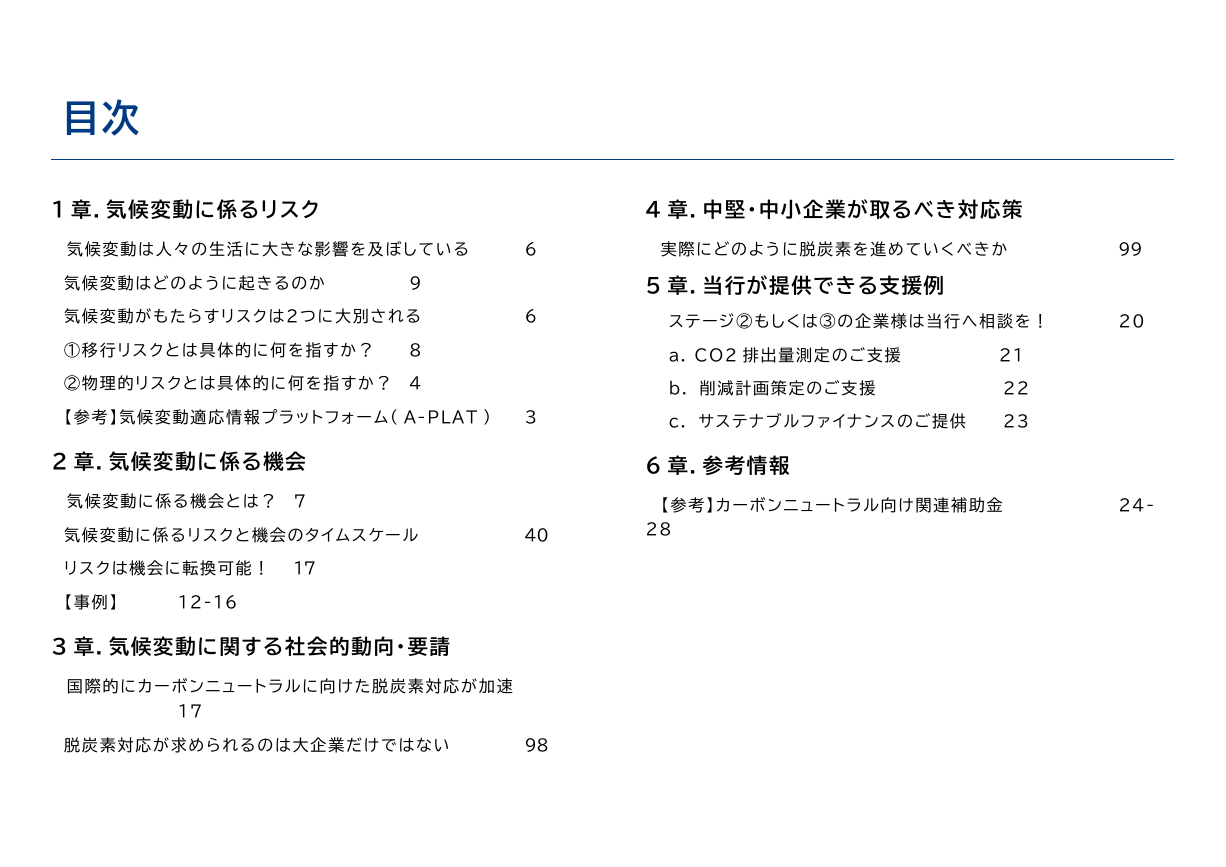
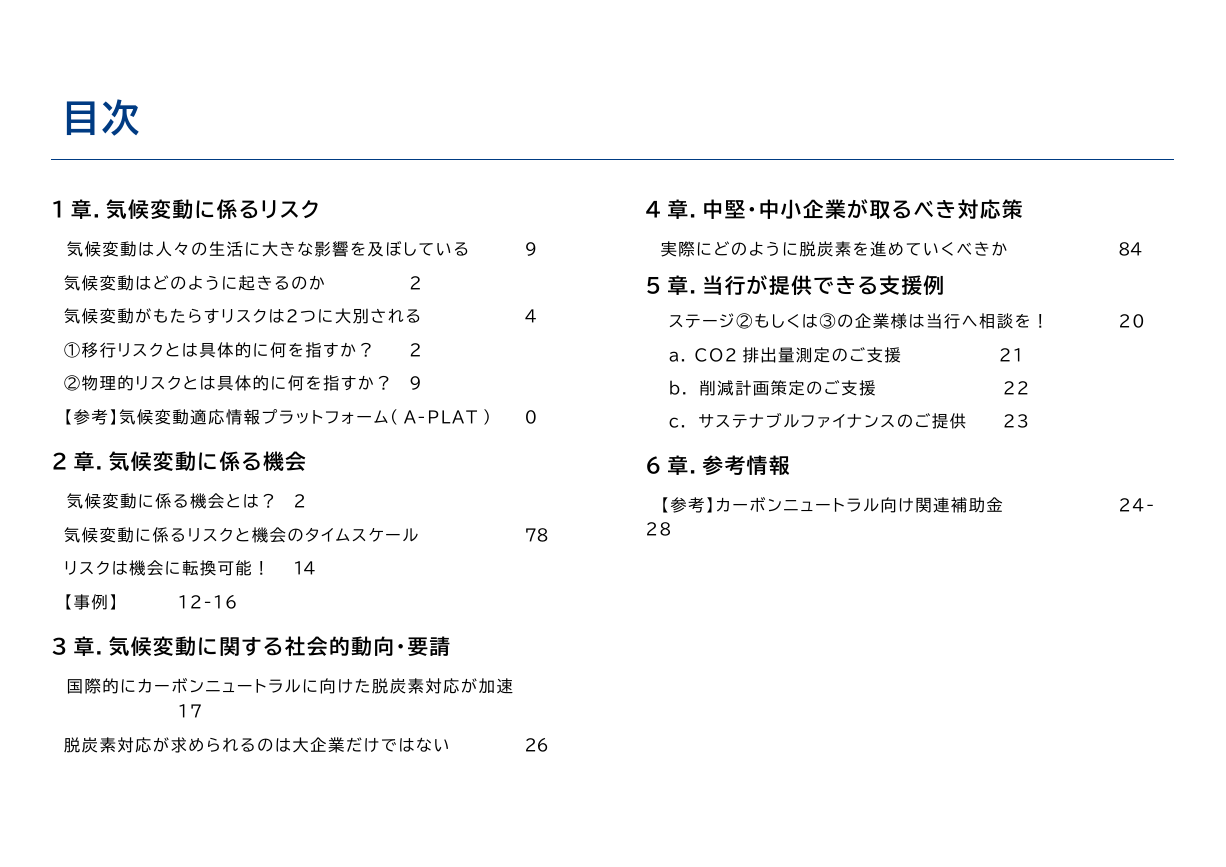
99: 99 -> 84
6 at (531, 250): 6 -> 9
9 at (415, 284): 9 -> 2
6 at (531, 318): 6 -> 4
8 at (415, 351): 8 -> 2
4 at (415, 384): 4 -> 9
3 at (531, 418): 3 -> 0
7 at (300, 502): 7 -> 2
40: 40 -> 78
17 at (305, 569): 17 -> 14
98: 98 -> 26
